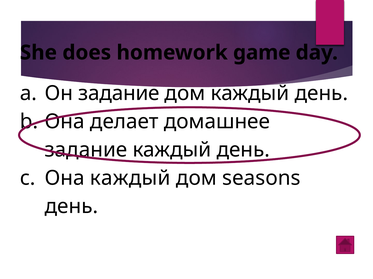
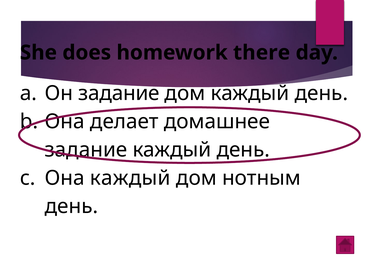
game: game -> there
seasons: seasons -> нотным
